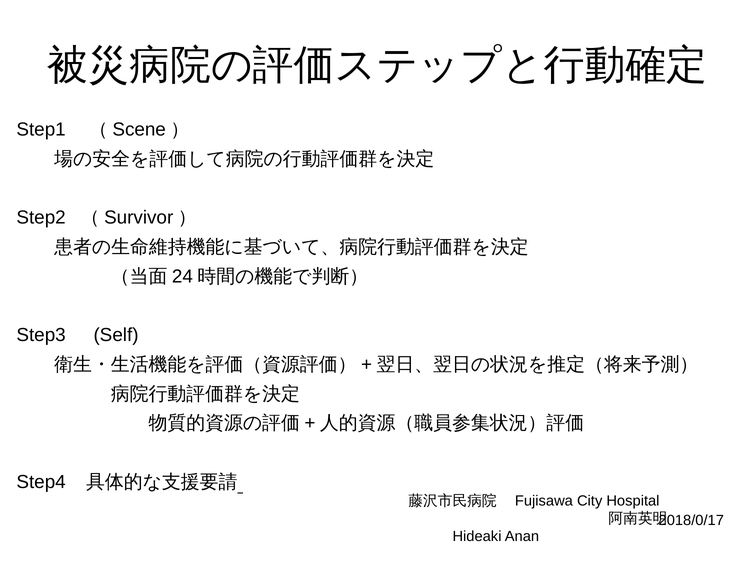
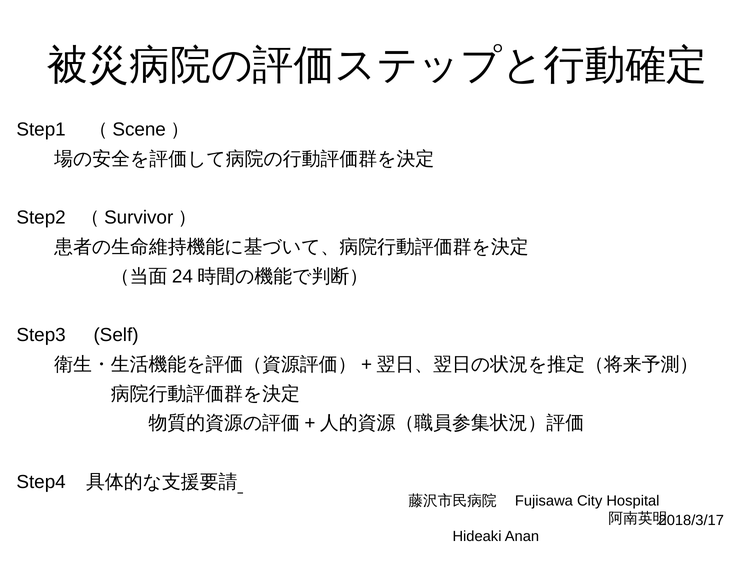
2018/0/17: 2018/0/17 -> 2018/3/17
